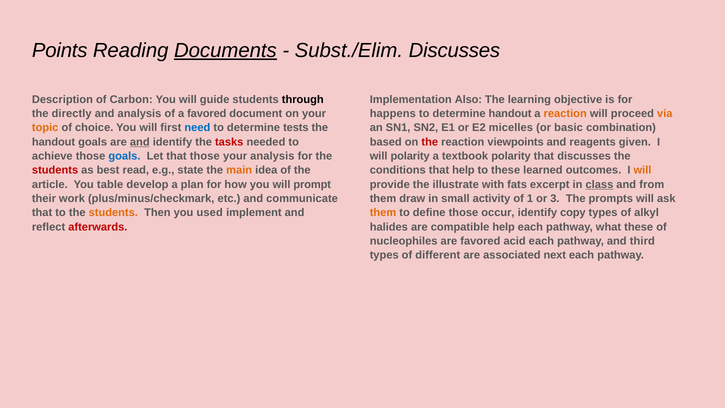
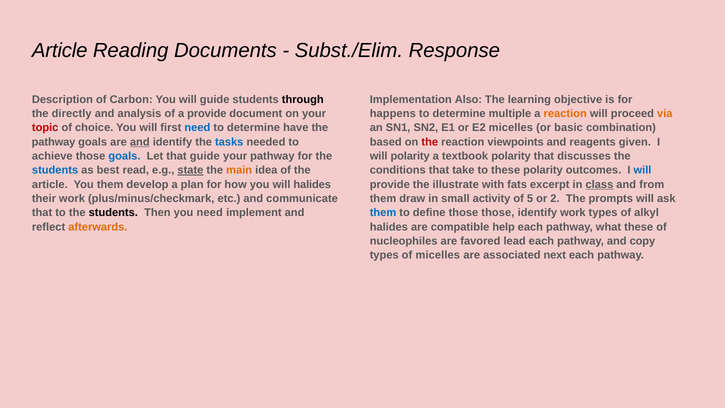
Points at (60, 50): Points -> Article
Documents underline: present -> none
Subst./Elim Discusses: Discusses -> Response
a favored: favored -> provide
determine handout: handout -> multiple
topic colour: orange -> red
tests: tests -> have
handout at (54, 142): handout -> pathway
tasks colour: red -> blue
that those: those -> guide
your analysis: analysis -> pathway
students at (55, 170) colour: red -> blue
state underline: none -> present
that help: help -> take
these learned: learned -> polarity
will at (642, 170) colour: orange -> blue
You table: table -> them
will prompt: prompt -> halides
1: 1 -> 5
3: 3 -> 2
students at (113, 213) colour: orange -> black
you used: used -> need
them at (383, 213) colour: orange -> blue
those occur: occur -> those
identify copy: copy -> work
afterwards colour: red -> orange
acid: acid -> lead
third: third -> copy
of different: different -> micelles
